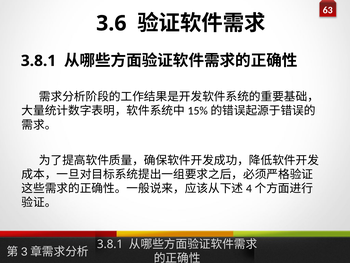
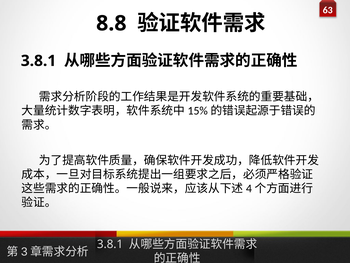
3.6: 3.6 -> 8.8
